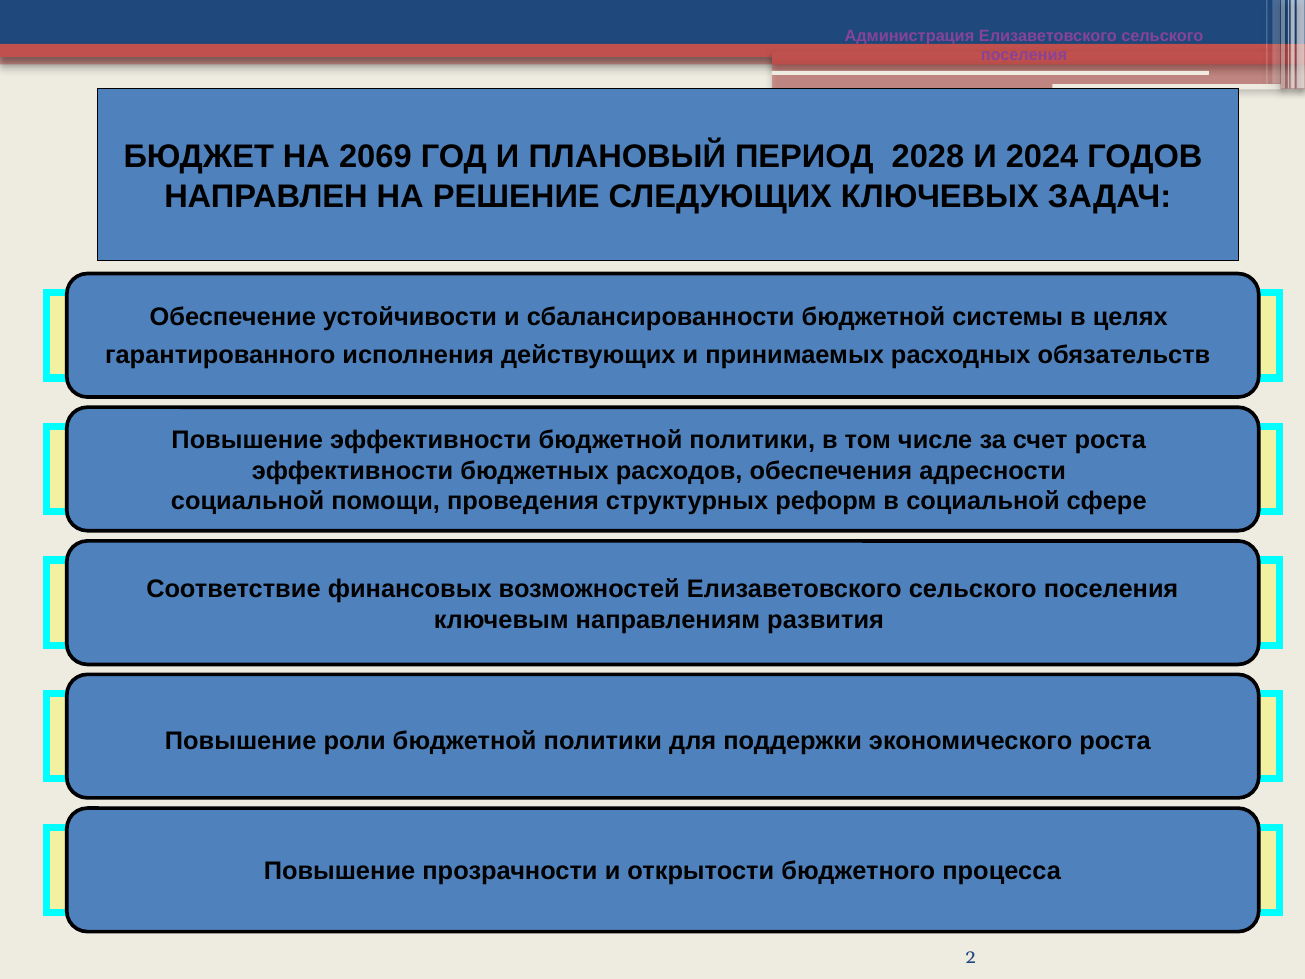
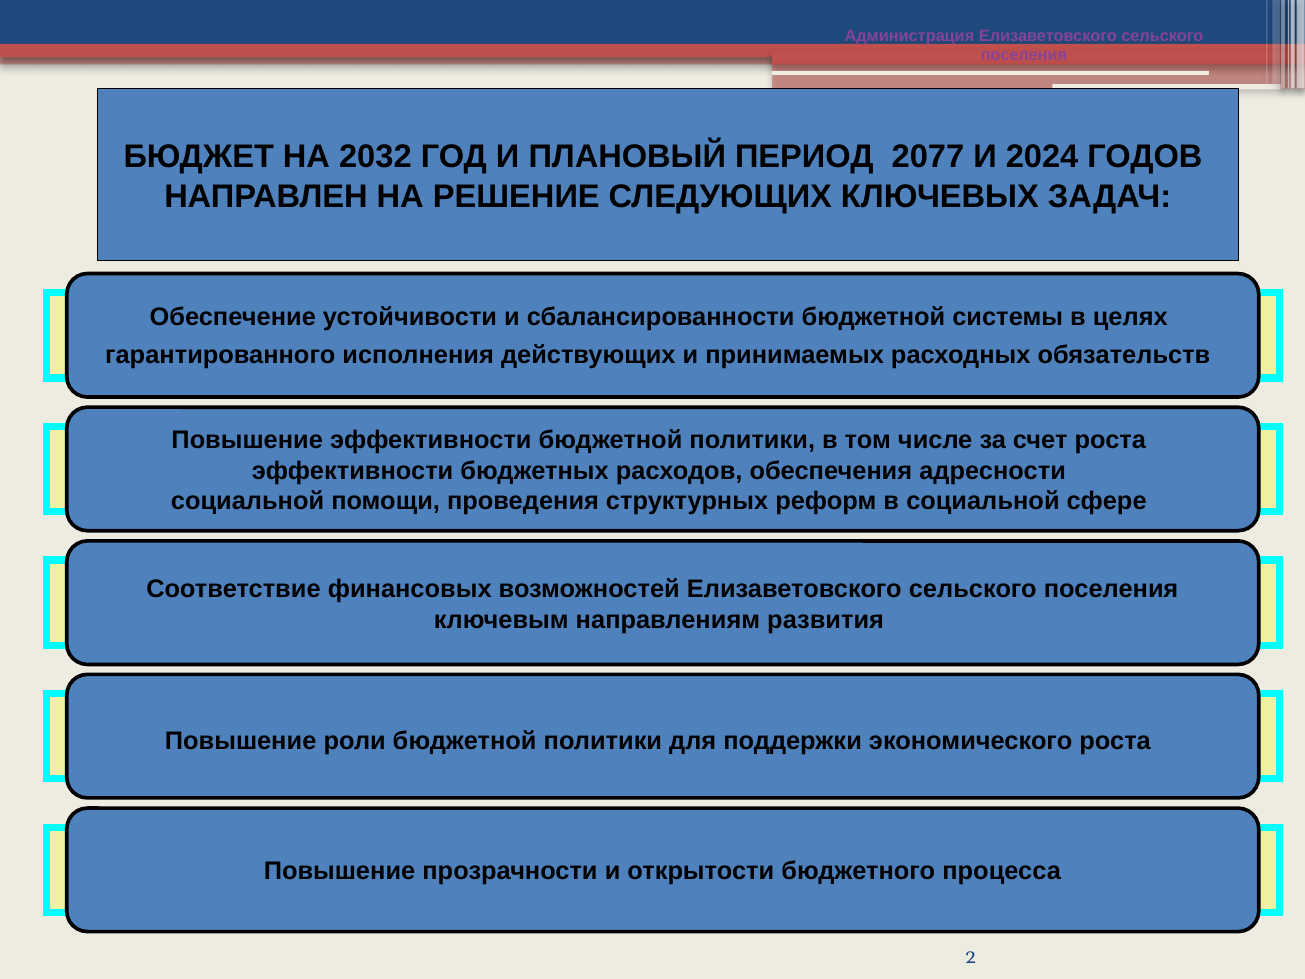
2069: 2069 -> 2032
2028: 2028 -> 2077
